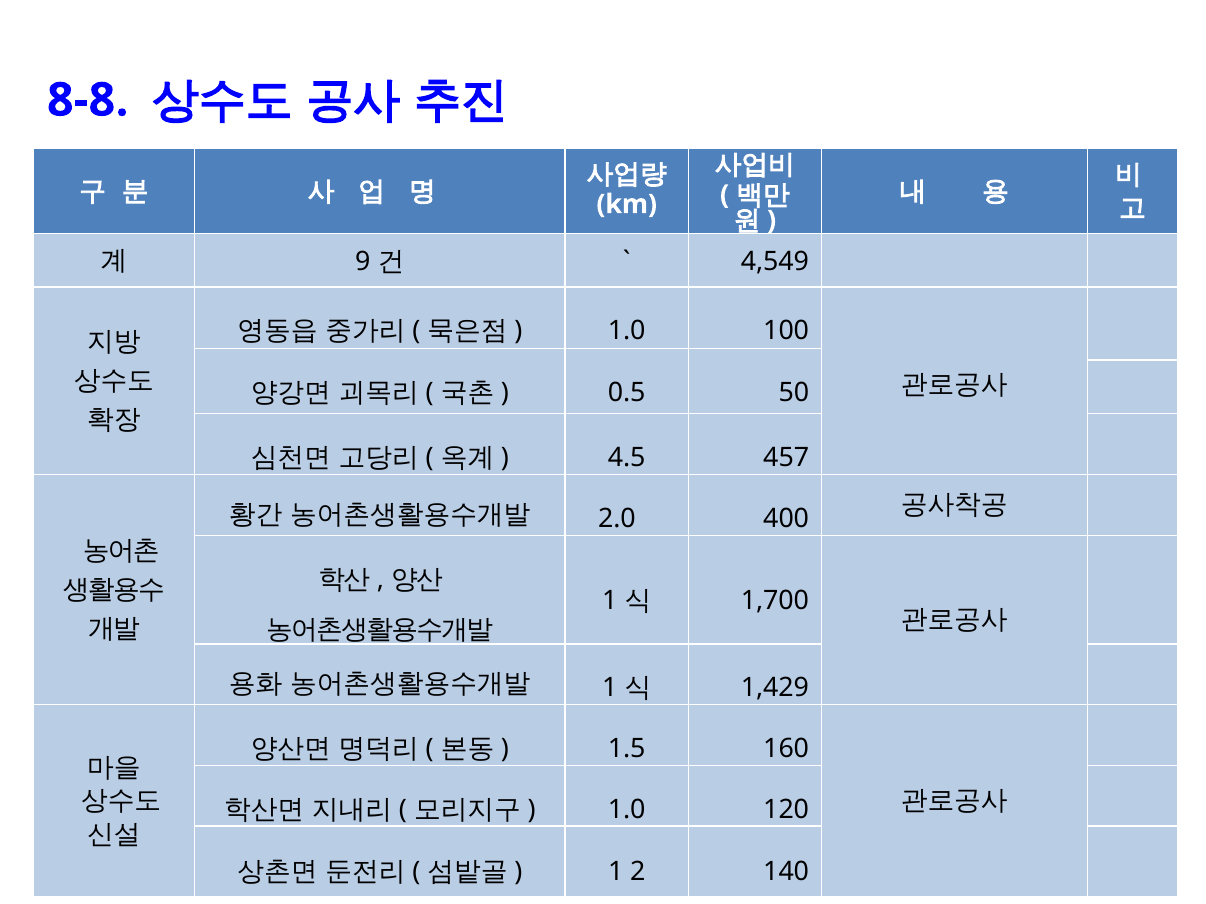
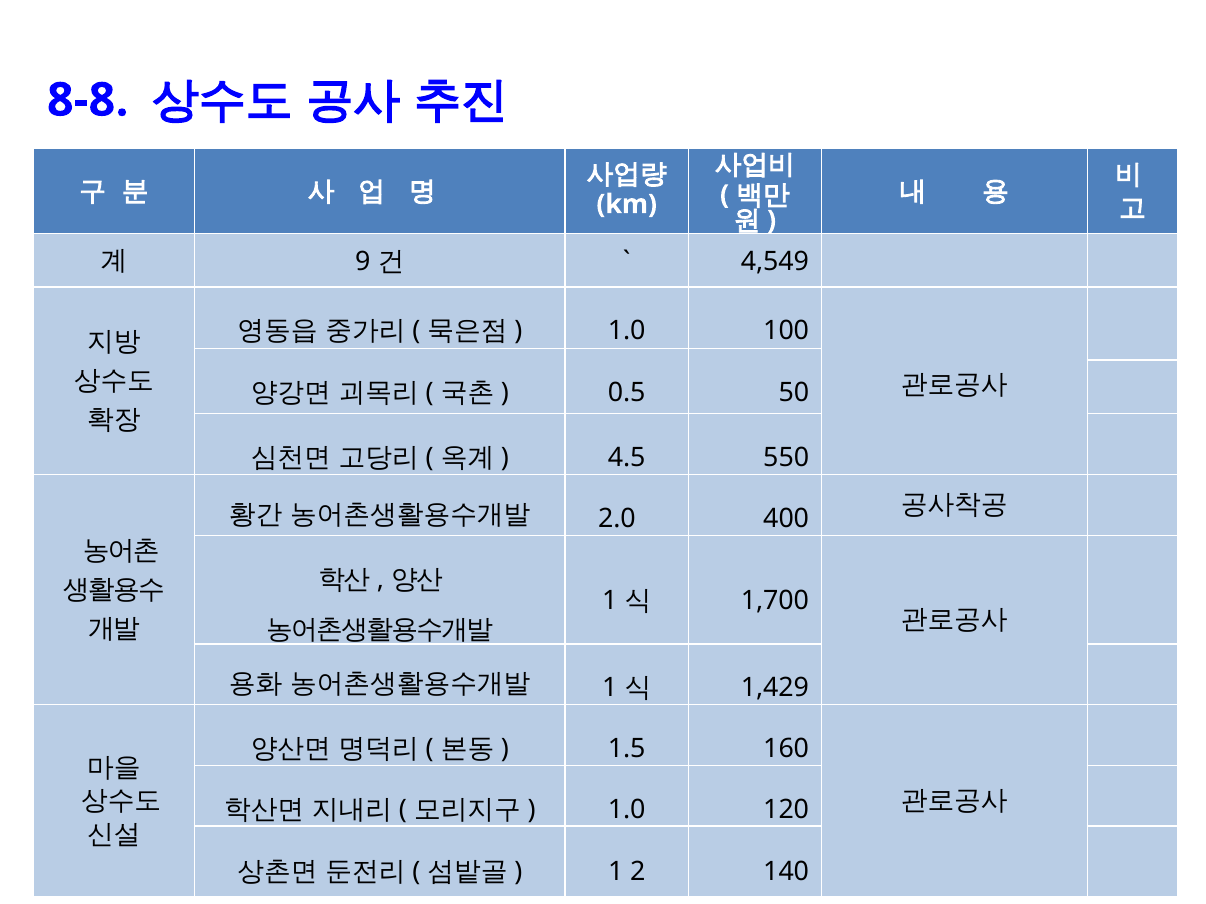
457: 457 -> 550
